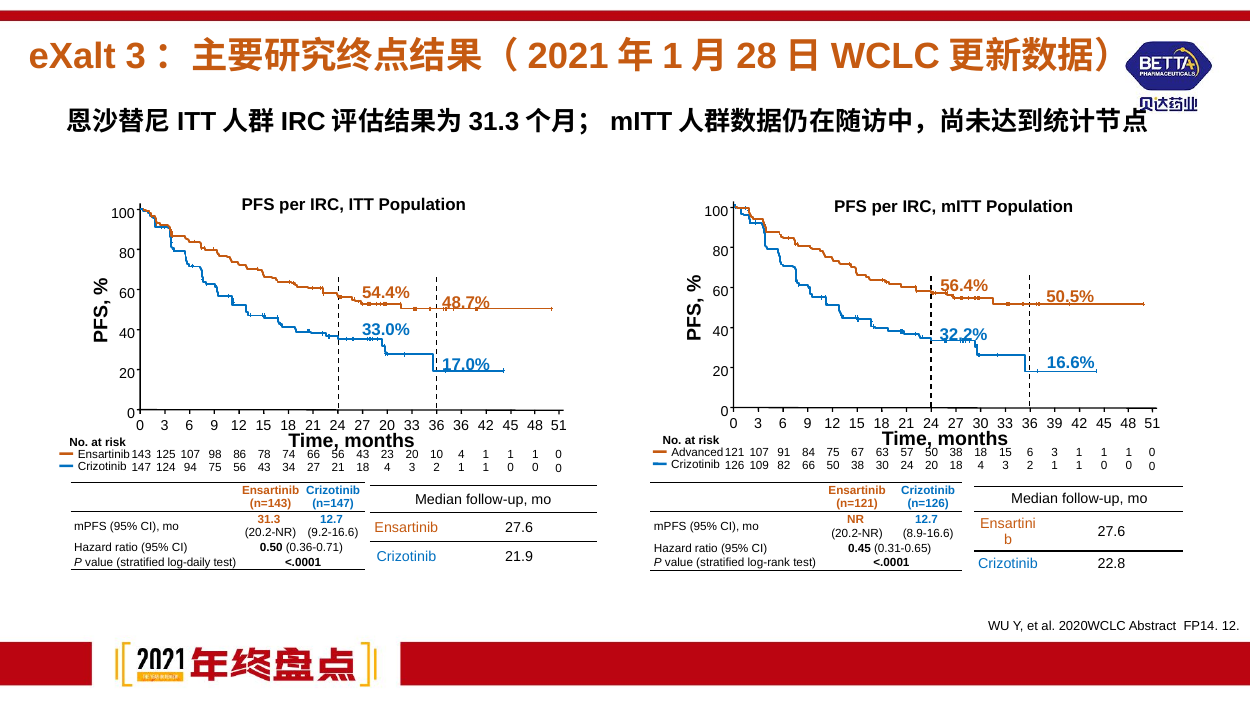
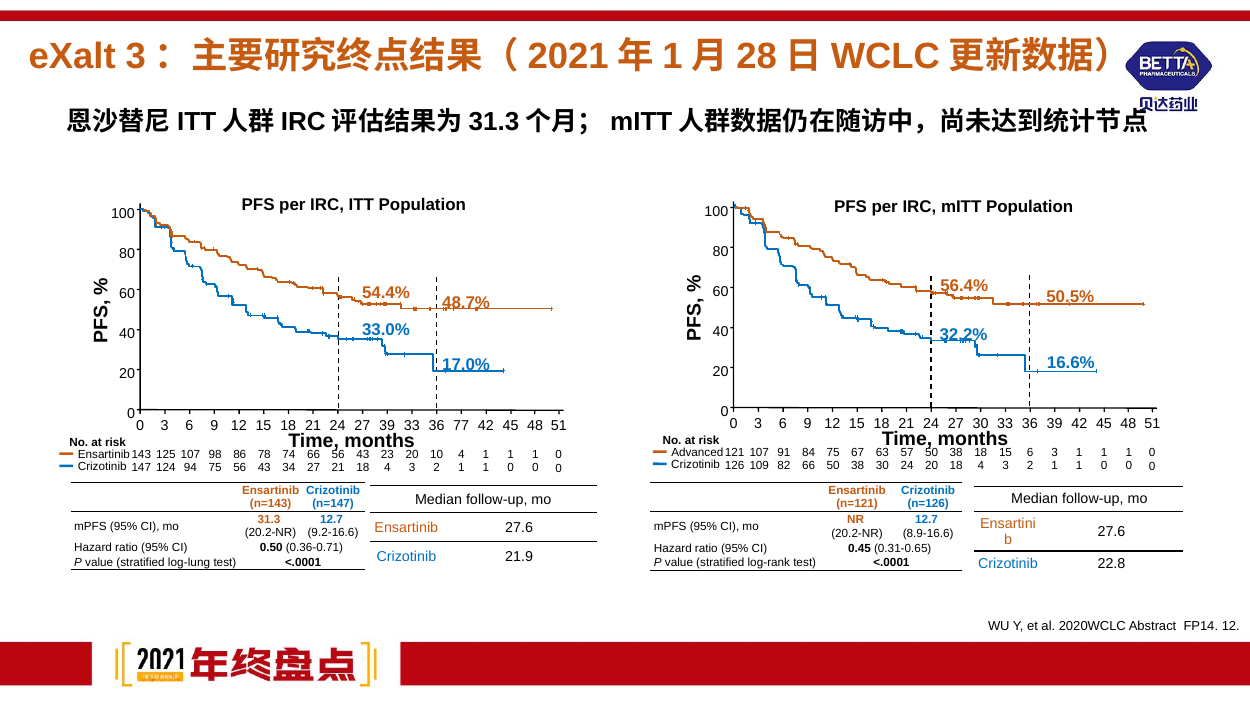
27 20: 20 -> 39
36 36: 36 -> 77
log-daily: log-daily -> log-lung
